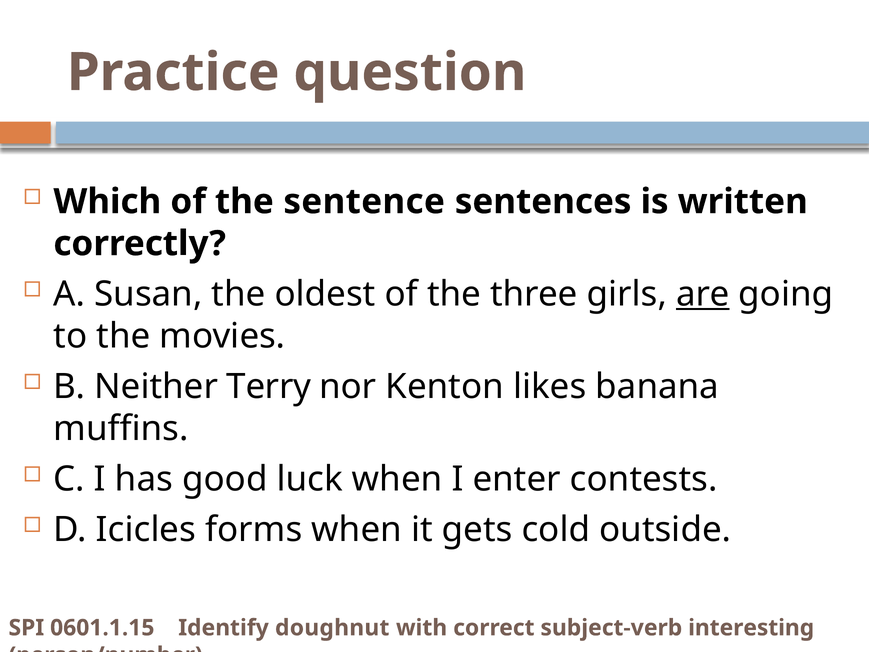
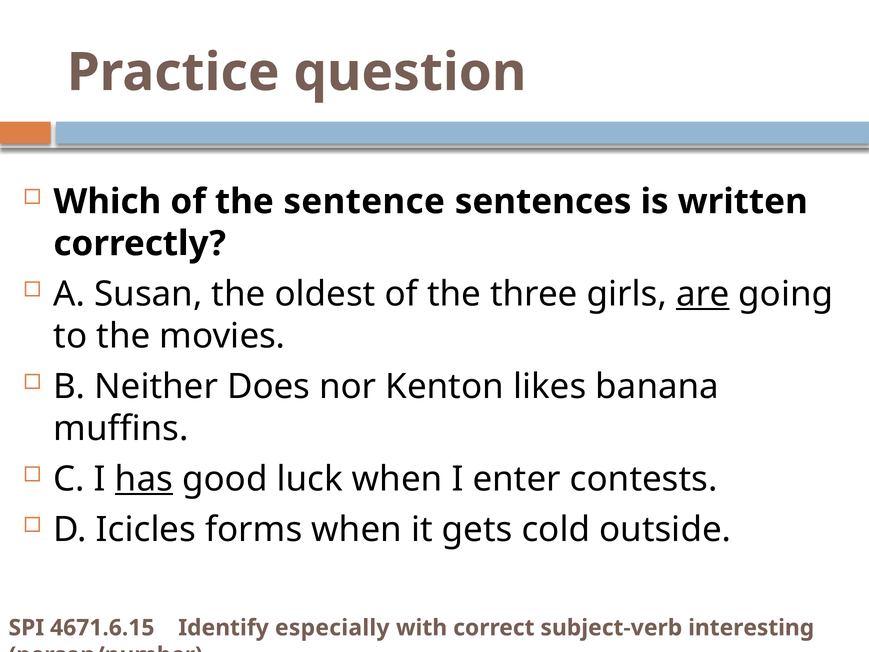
Terry: Terry -> Does
has underline: none -> present
0601.1.15: 0601.1.15 -> 4671.6.15
doughnut: doughnut -> especially
